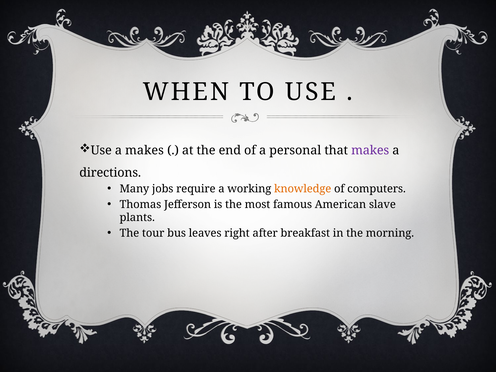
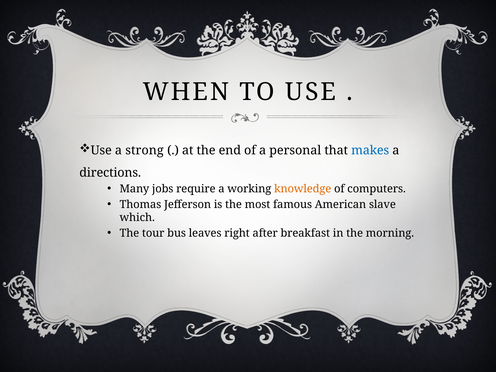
a makes: makes -> strong
makes at (370, 150) colour: purple -> blue
plants: plants -> which
